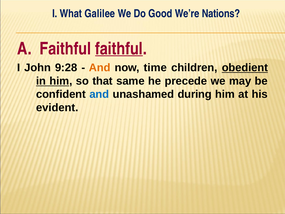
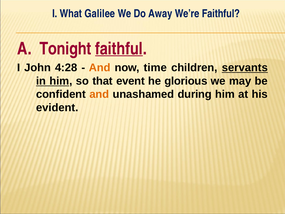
Good: Good -> Away
We’re Nations: Nations -> Faithful
A Faithful: Faithful -> Tonight
9:28: 9:28 -> 4:28
obedient: obedient -> servants
same: same -> event
precede: precede -> glorious
and at (99, 94) colour: blue -> orange
